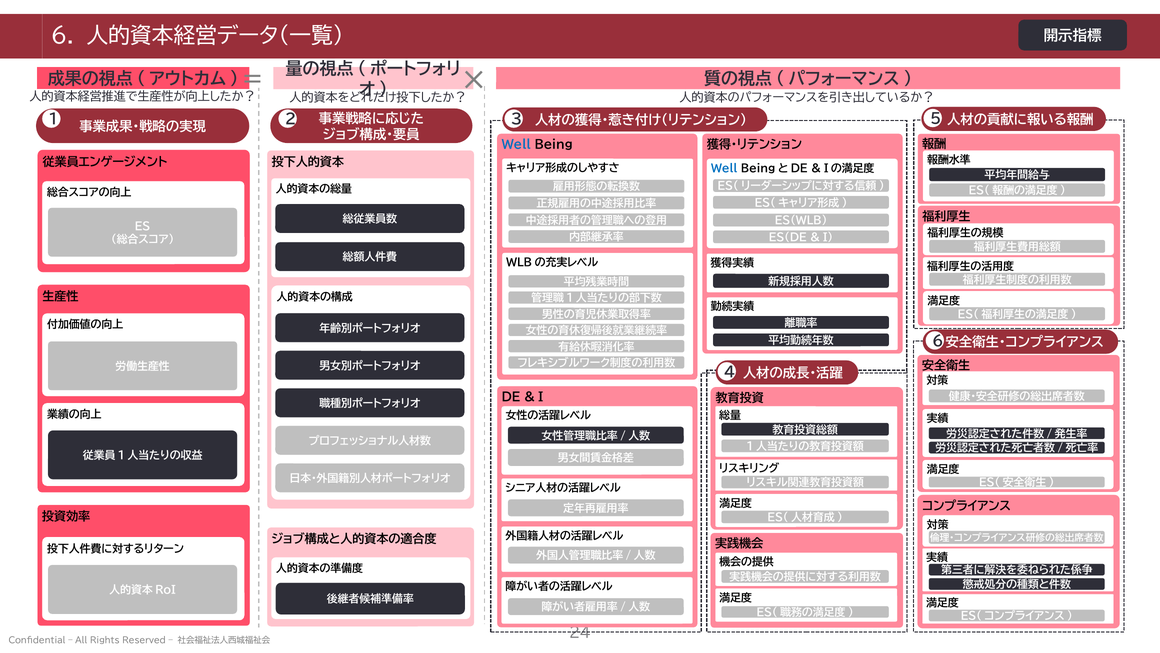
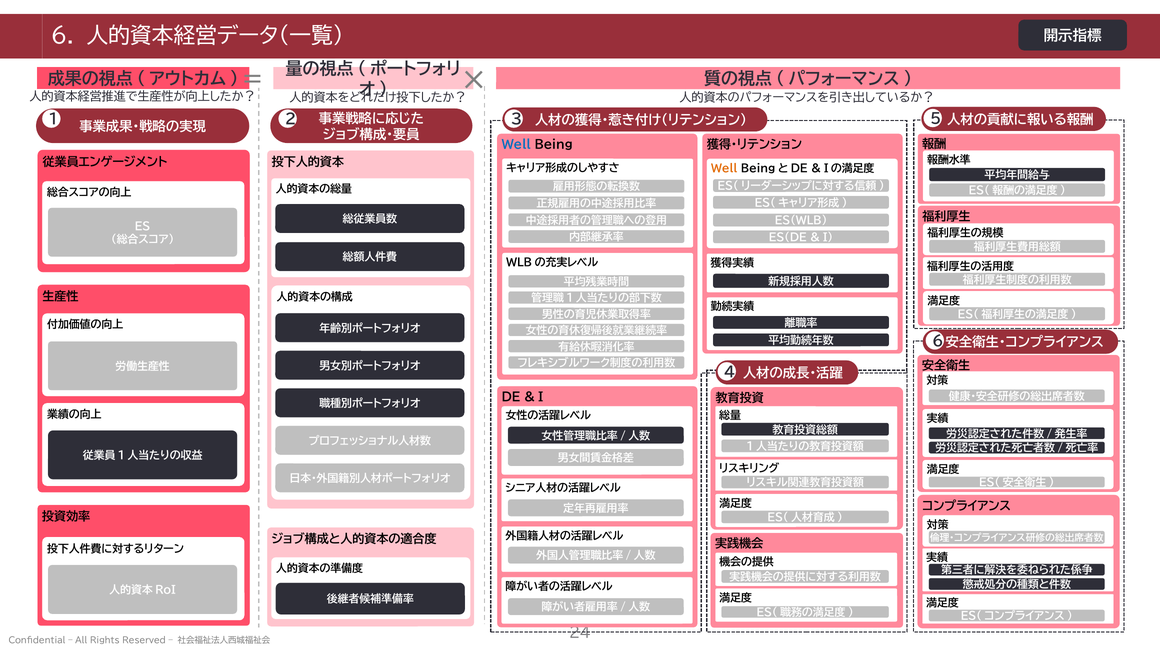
Well at (724, 168) colour: blue -> orange
